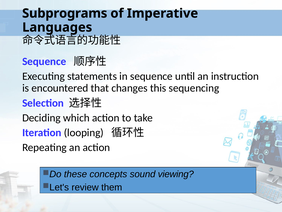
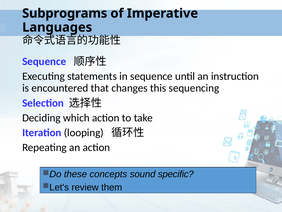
viewing: viewing -> specific
